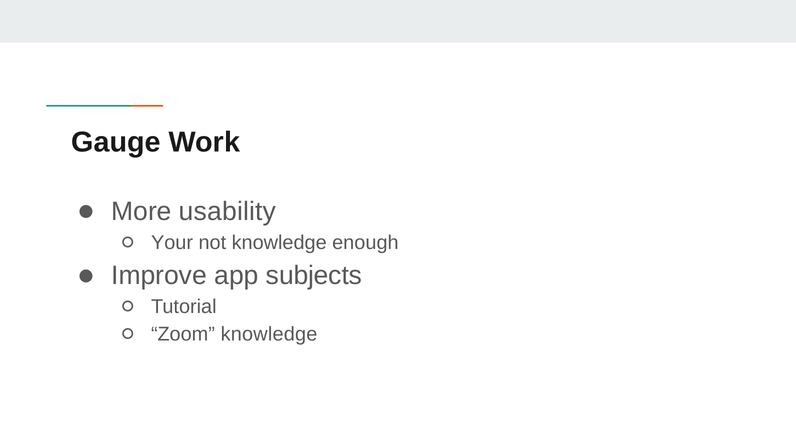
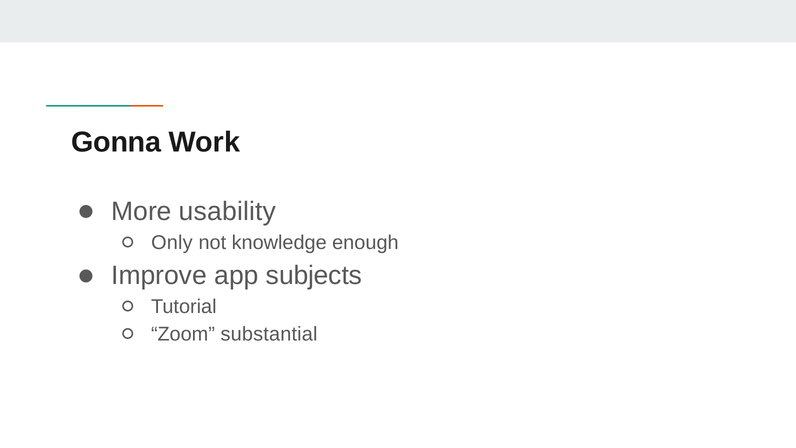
Gauge: Gauge -> Gonna
Your: Your -> Only
Zoom knowledge: knowledge -> substantial
